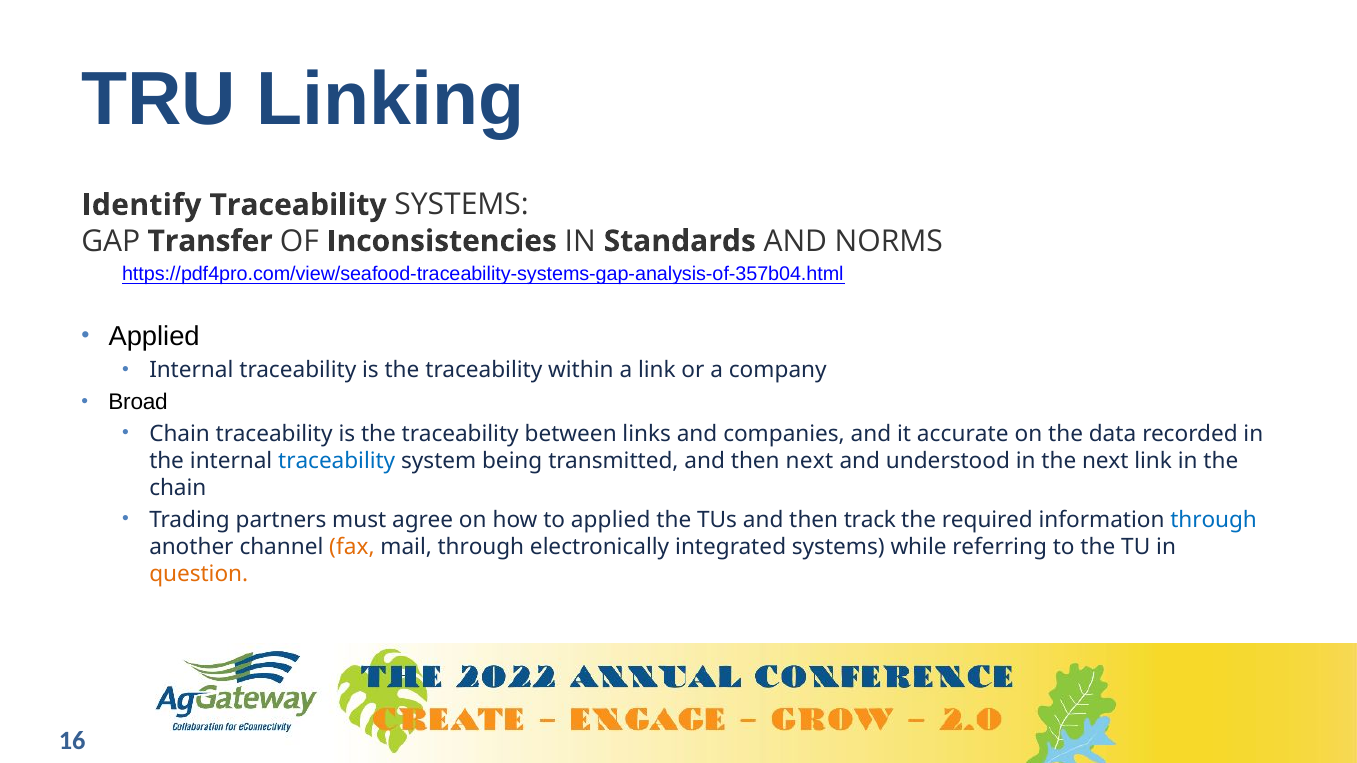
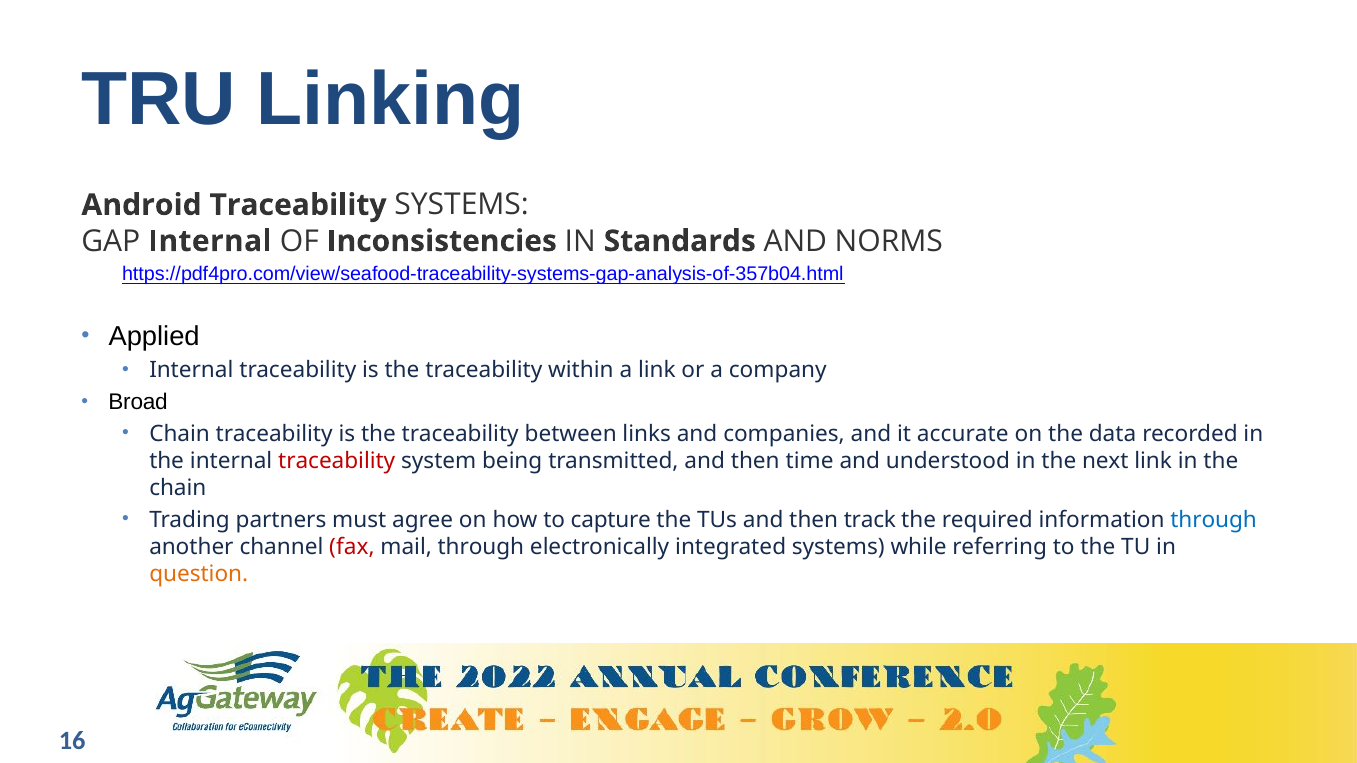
Identify: Identify -> Android
GAP Transfer: Transfer -> Internal
traceability at (337, 461) colour: blue -> red
then next: next -> time
to applied: applied -> capture
fax colour: orange -> red
